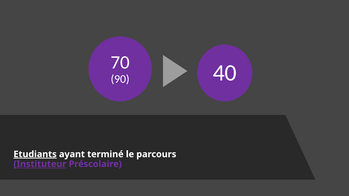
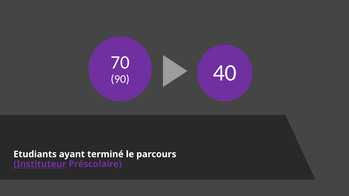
Etudiants underline: present -> none
